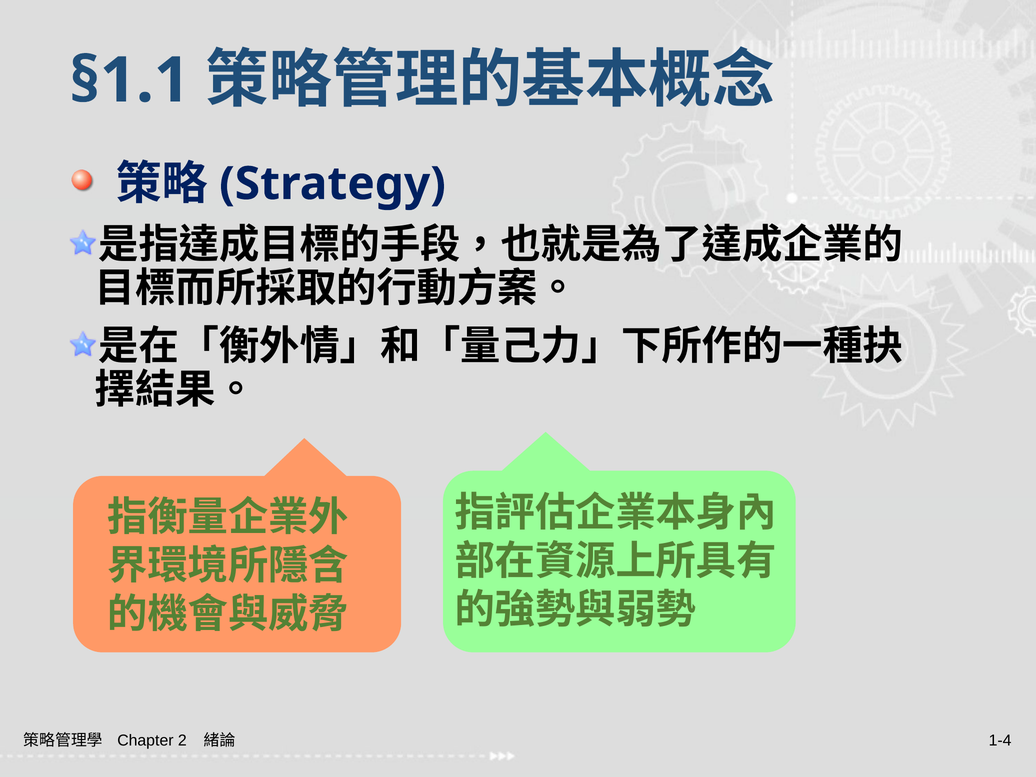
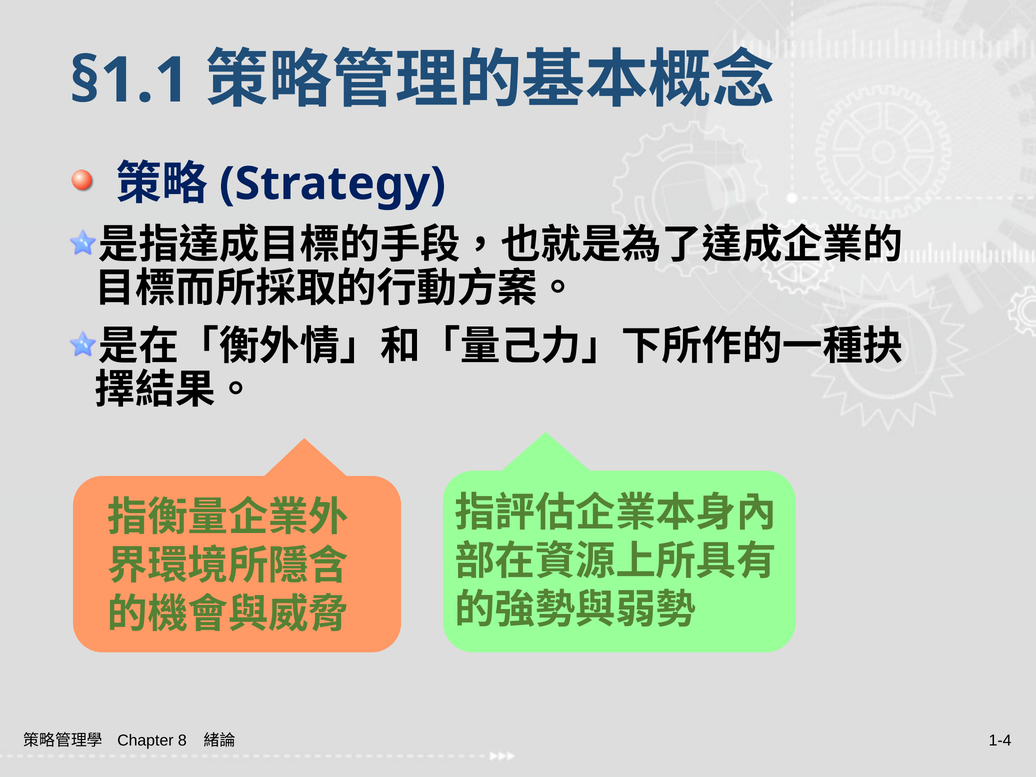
2: 2 -> 8
